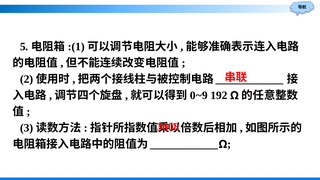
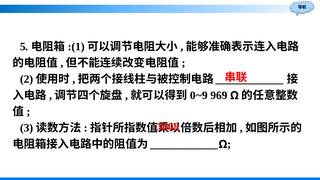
192: 192 -> 969
